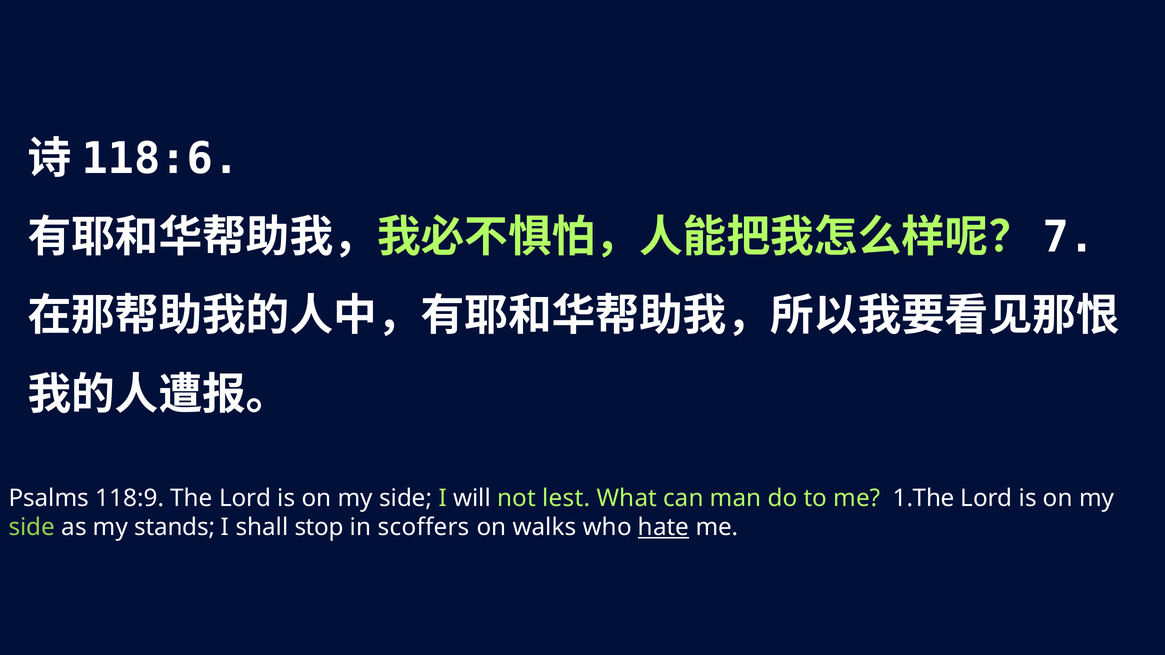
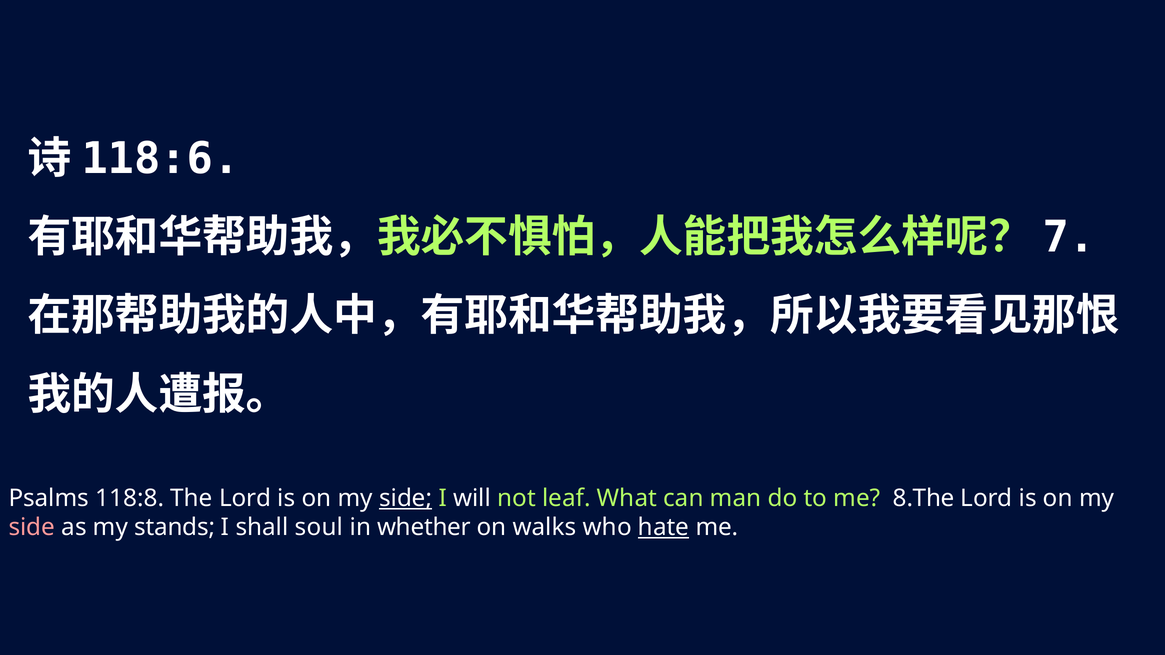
118:9: 118:9 -> 118:8
side at (406, 498) underline: none -> present
lest: lest -> leaf
1.The: 1.The -> 8.The
side at (32, 528) colour: light green -> pink
stop: stop -> soul
scoffers: scoffers -> whether
